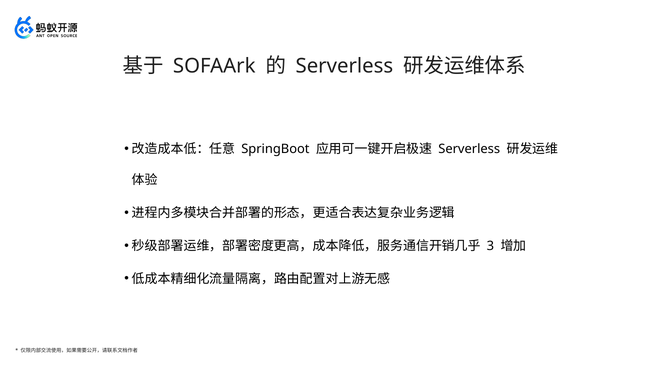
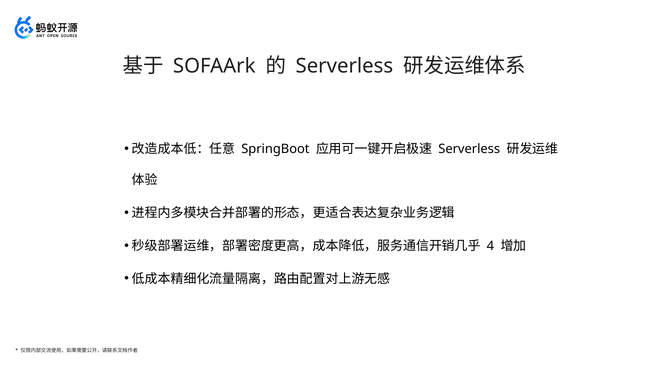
3: 3 -> 4
